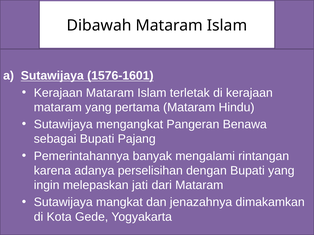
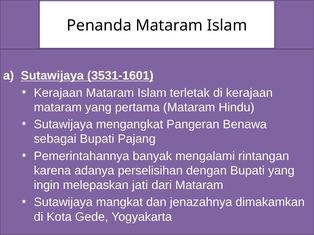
Dibawah: Dibawah -> Penanda
1576-1601: 1576-1601 -> 3531-1601
